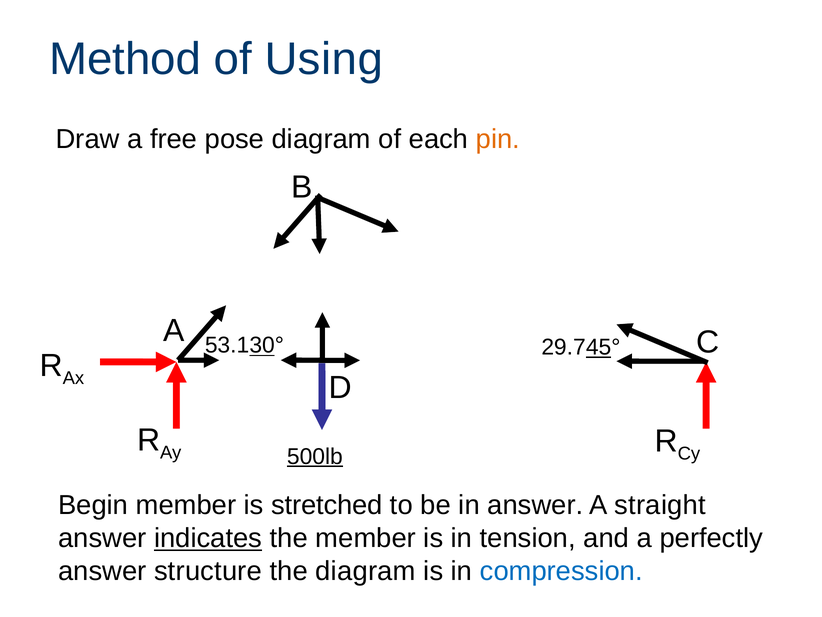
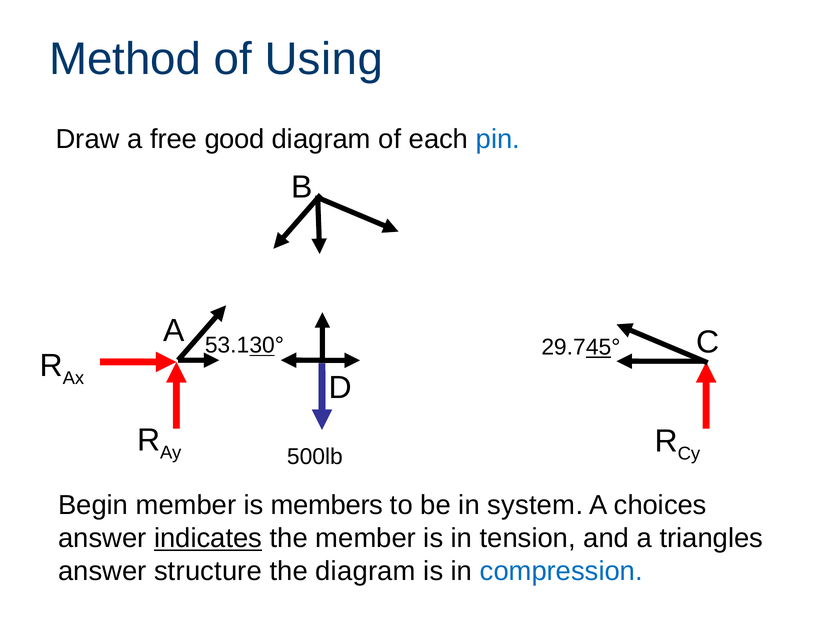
pose: pose -> good
pin colour: orange -> blue
500lb underline: present -> none
stretched: stretched -> members
in answer: answer -> system
straight: straight -> choices
perfectly: perfectly -> triangles
